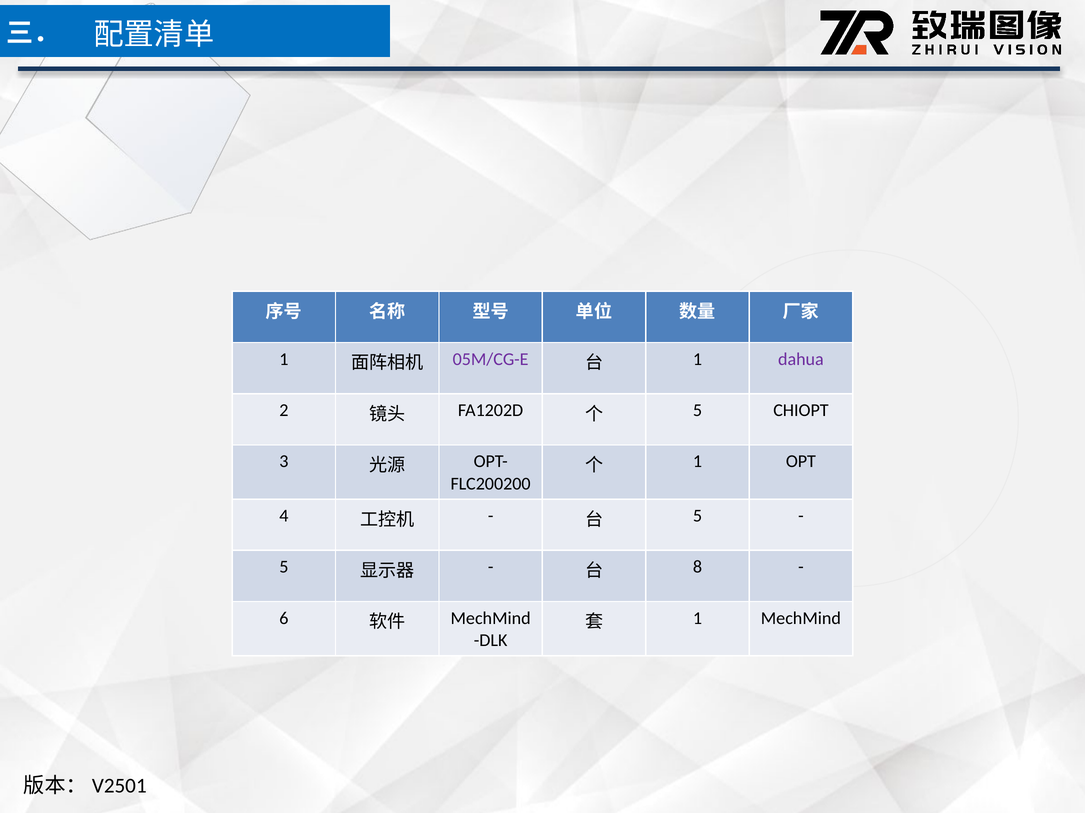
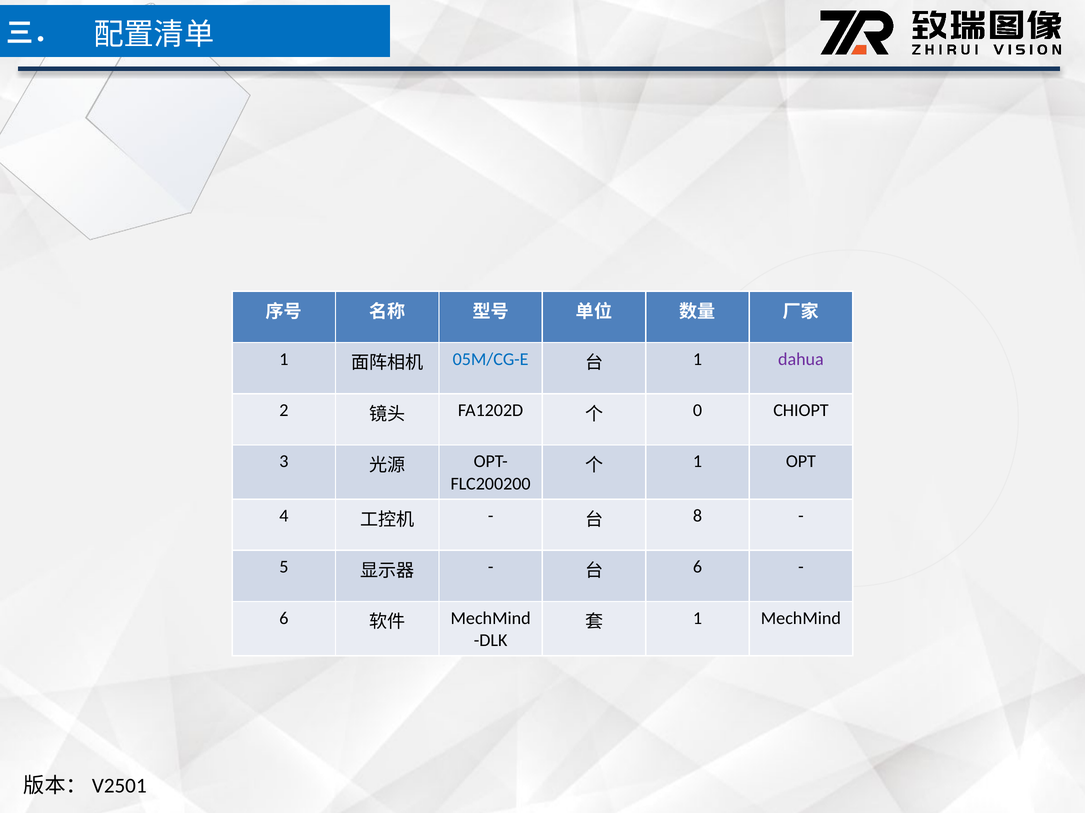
05M/CG-E colour: purple -> blue
5 at (698, 411): 5 -> 0
5 at (698, 516): 5 -> 8
8 at (698, 568): 8 -> 6
